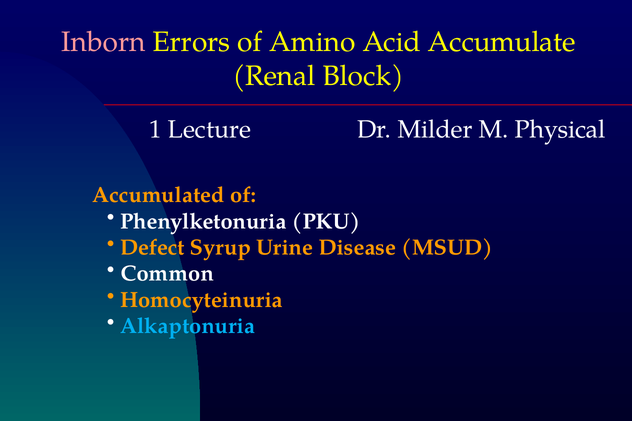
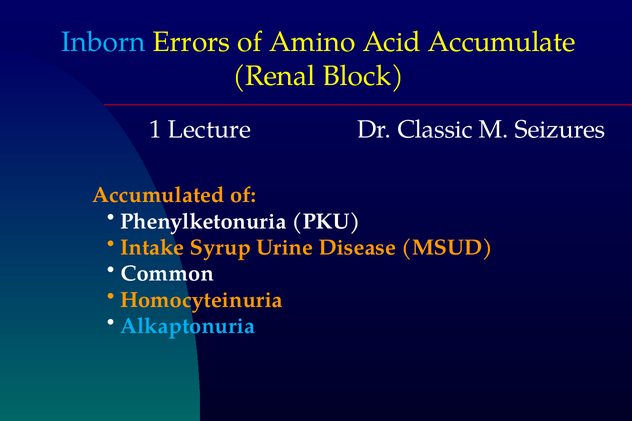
Inborn colour: pink -> light blue
Milder: Milder -> Classic
Physical: Physical -> Seizures
Defect: Defect -> Intake
